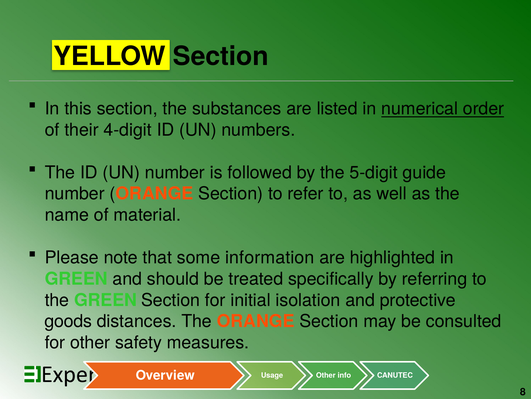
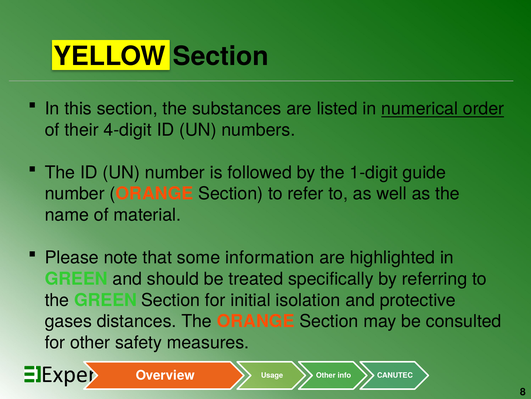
5-digit: 5-digit -> 1-digit
goods: goods -> gases
